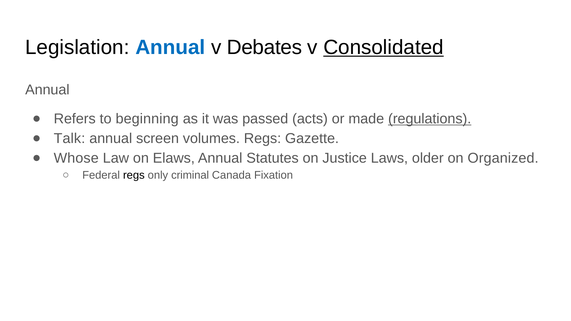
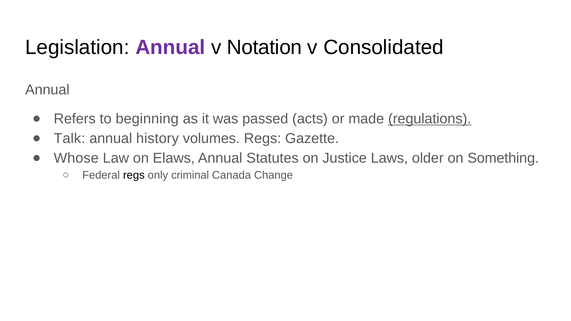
Annual at (170, 47) colour: blue -> purple
Debates: Debates -> Notation
Consolidated underline: present -> none
screen: screen -> history
Organized: Organized -> Something
Fixation: Fixation -> Change
